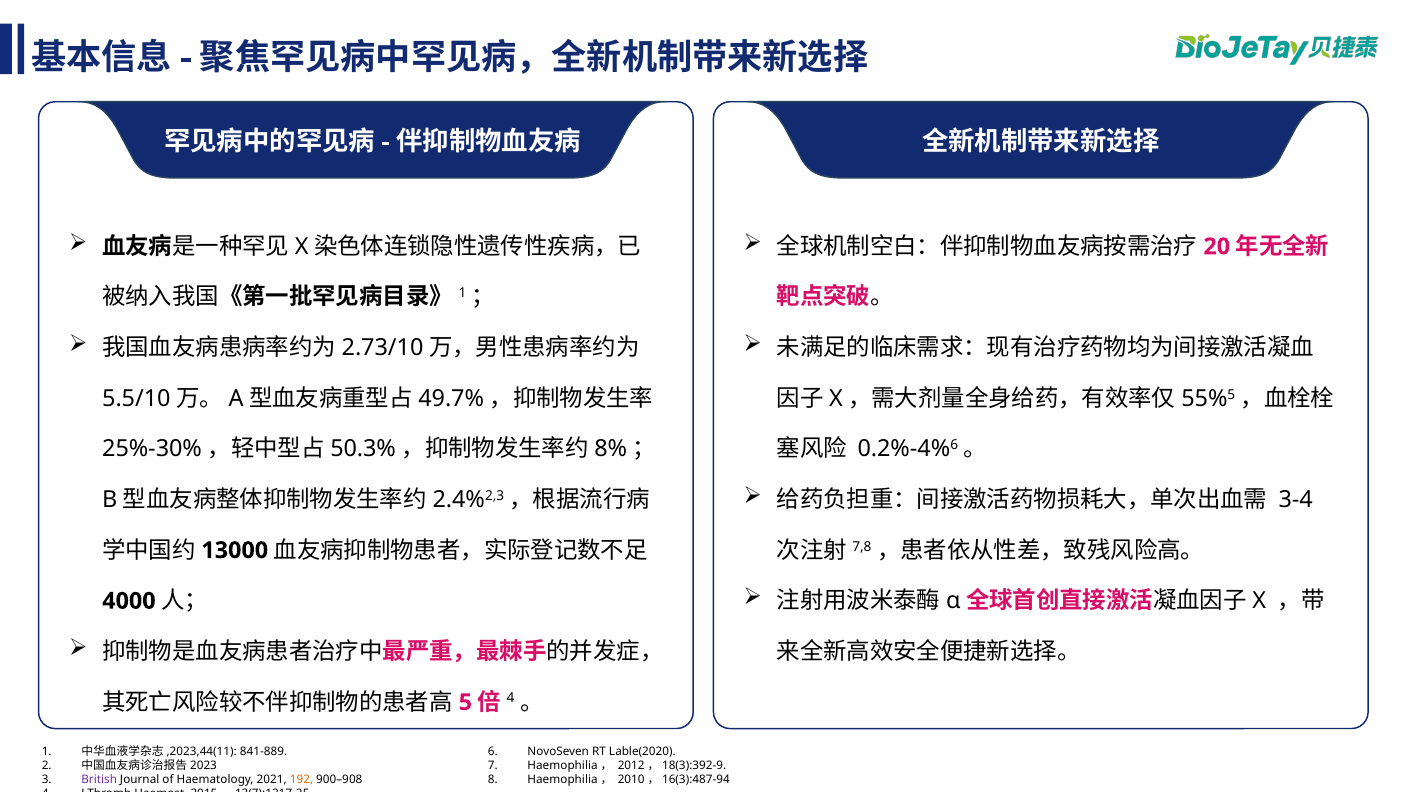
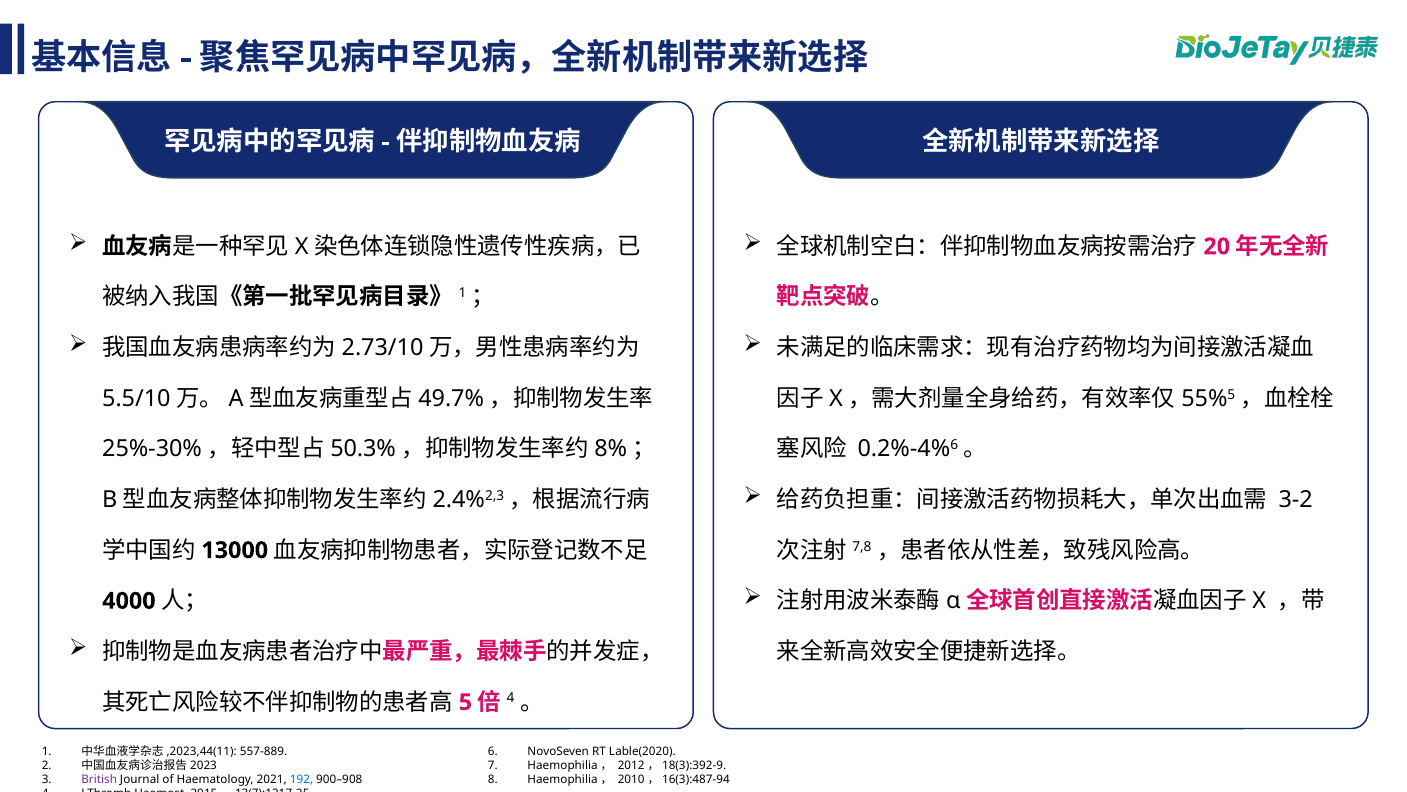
3-4: 3-4 -> 3-2
841-889: 841-889 -> 557-889
192 colour: orange -> blue
